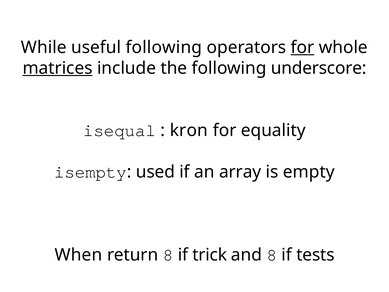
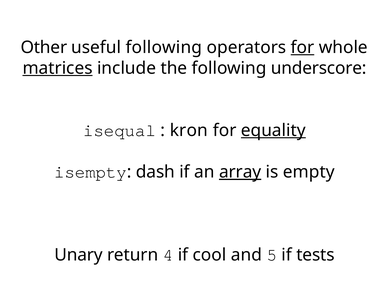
While: While -> Other
equality underline: none -> present
used: used -> dash
array underline: none -> present
When: When -> Unary
return 8: 8 -> 4
trick: trick -> cool
and 8: 8 -> 5
